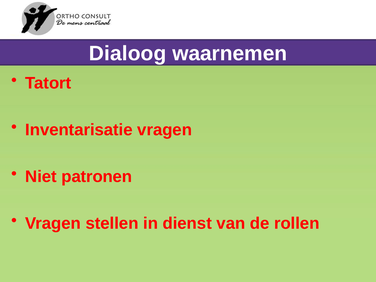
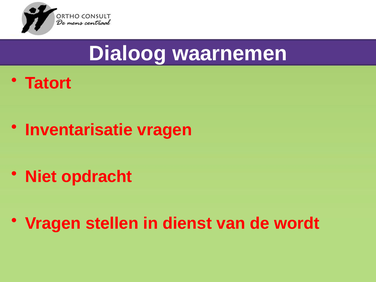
patronen: patronen -> opdracht
rollen: rollen -> wordt
